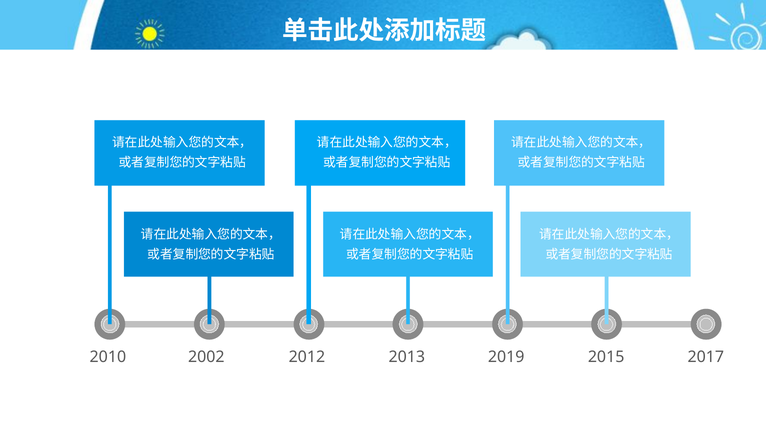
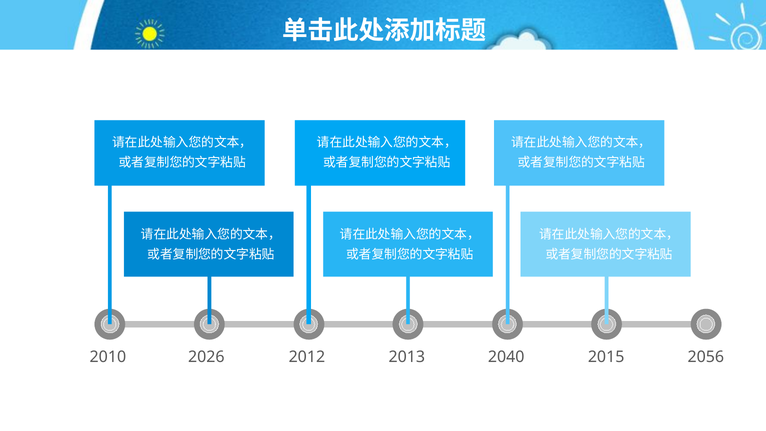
2002: 2002 -> 2026
2019: 2019 -> 2040
2017: 2017 -> 2056
